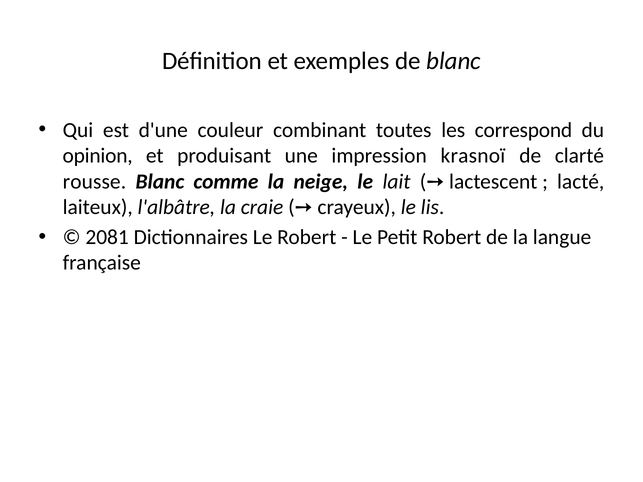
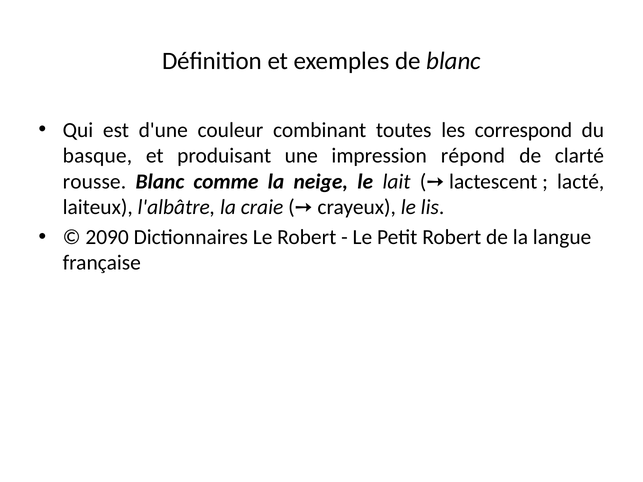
opinion: opinion -> basque
krasnoï: krasnoï -> répond
2081: 2081 -> 2090
